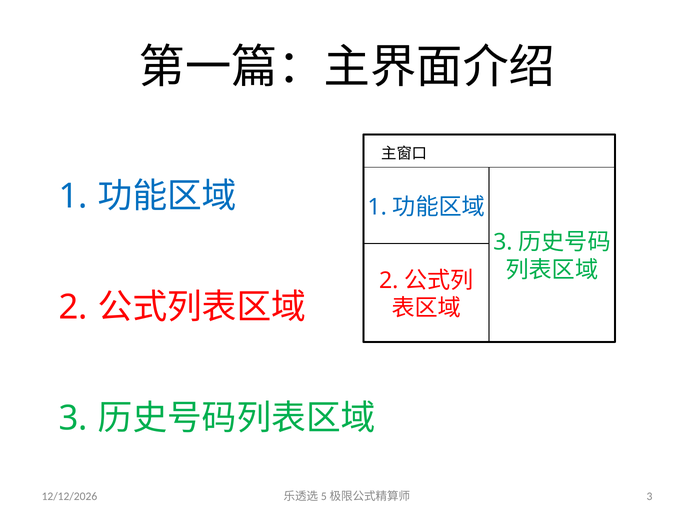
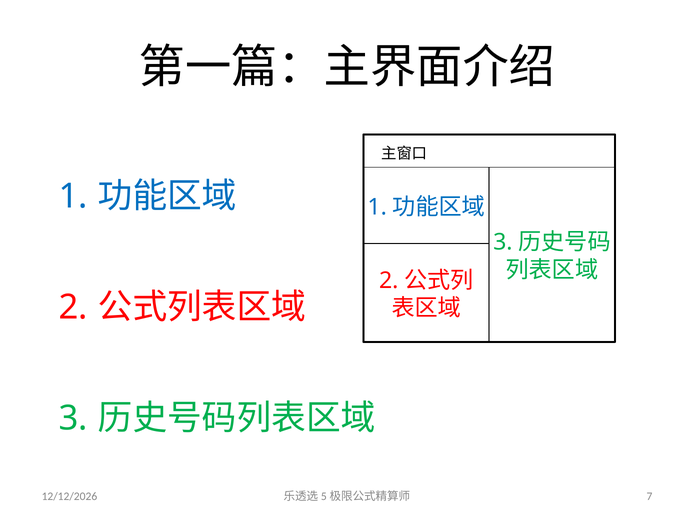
3 at (649, 497): 3 -> 7
